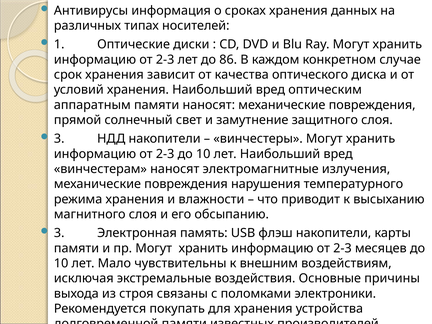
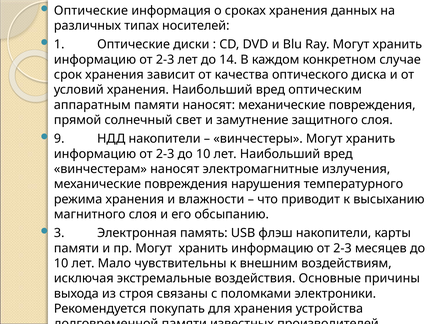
Антивирусы at (91, 11): Антивирусы -> Оптические
86: 86 -> 14
3 at (59, 139): 3 -> 9
